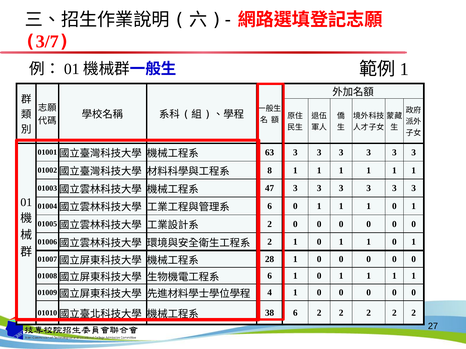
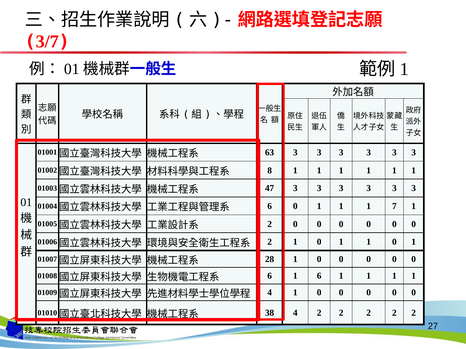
1 1 1 0: 0 -> 7
6 1 0: 0 -> 6
38 6: 6 -> 4
